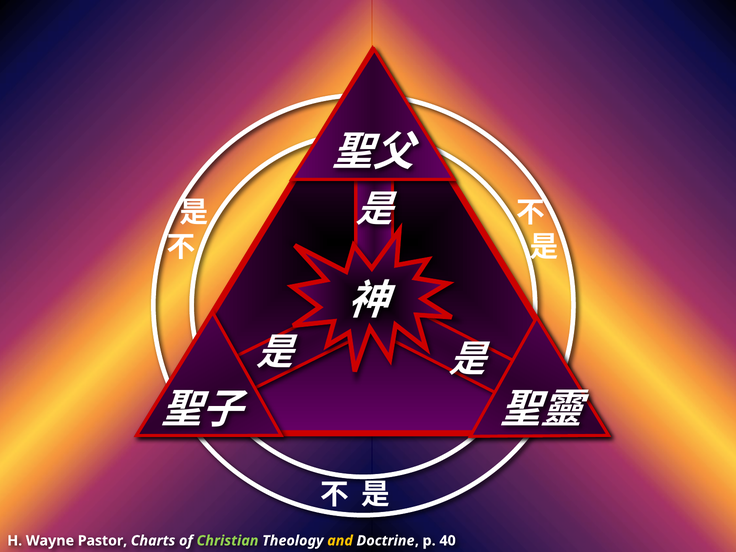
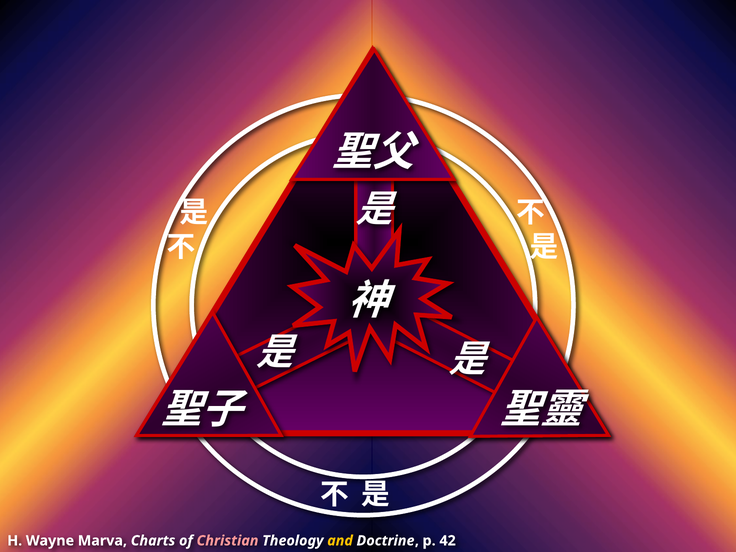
Pastor: Pastor -> Marva
Christian colour: light green -> pink
40: 40 -> 42
